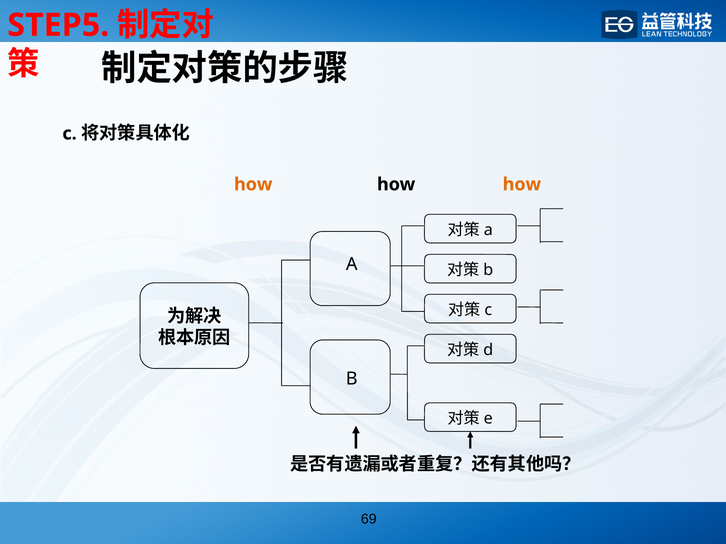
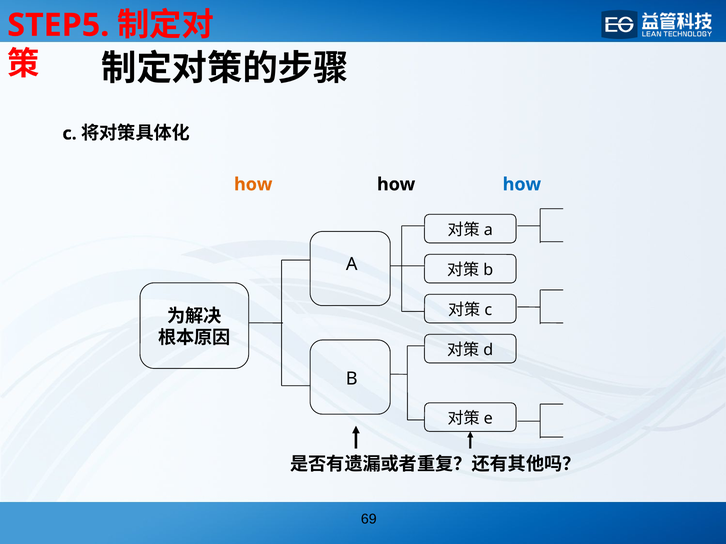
how at (522, 185) colour: orange -> blue
